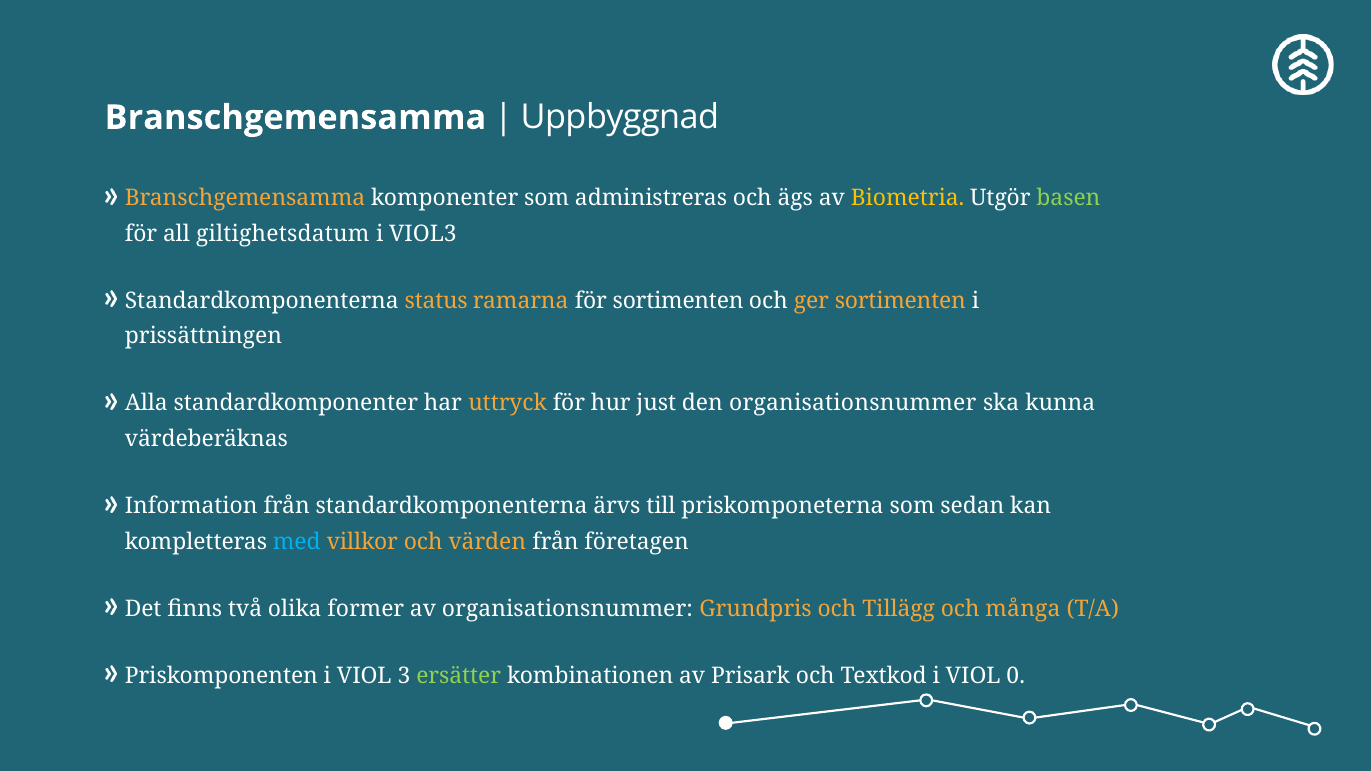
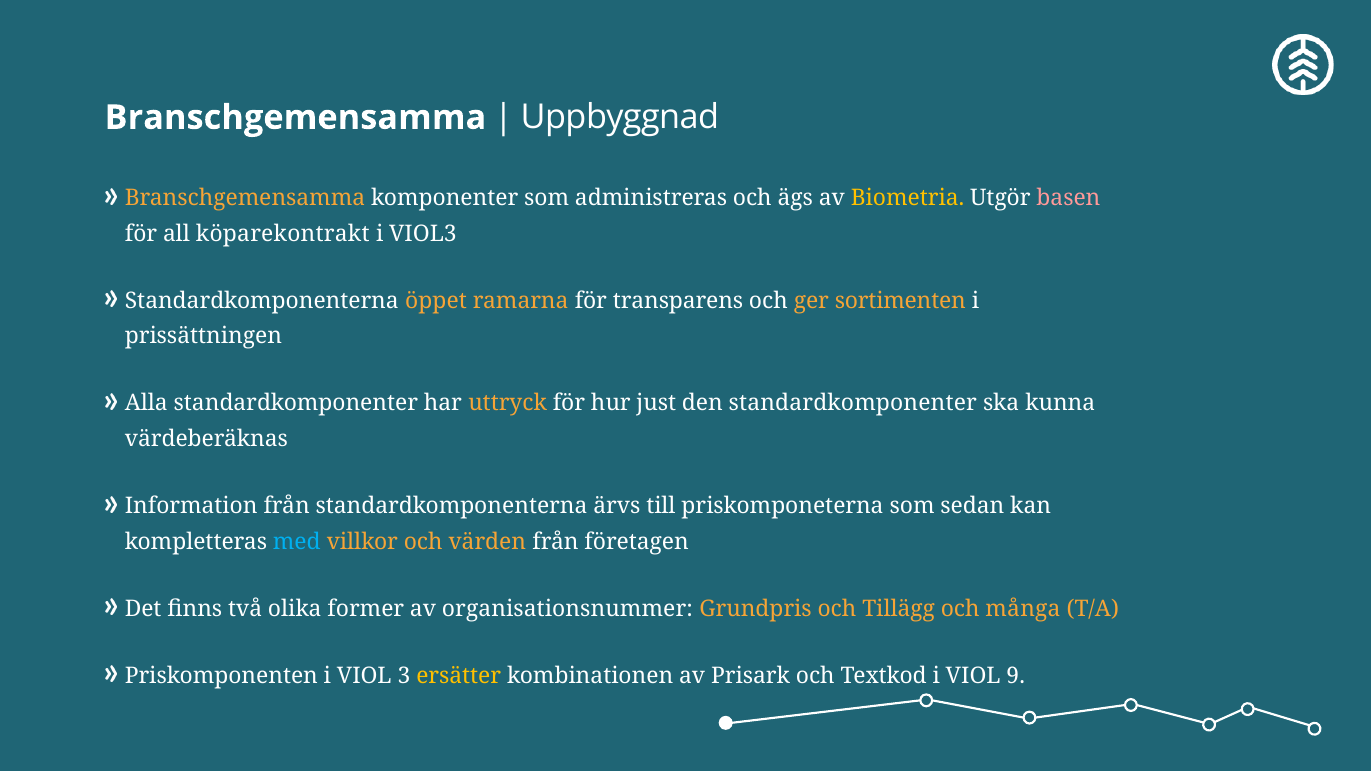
basen colour: light green -> pink
giltighetsdatum: giltighetsdatum -> köparekontrakt
status: status -> öppet
för sortimenten: sortimenten -> transparens
den organisationsnummer: organisationsnummer -> standardkomponenter
ersätter colour: light green -> yellow
0: 0 -> 9
